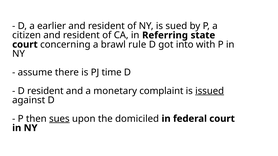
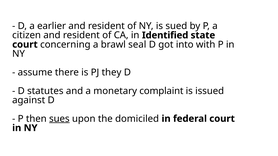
Referring: Referring -> Identified
rule: rule -> seal
time: time -> they
D resident: resident -> statutes
issued underline: present -> none
